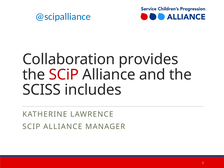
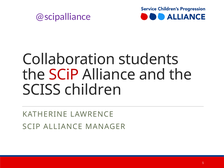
@scipalliance colour: blue -> purple
provides: provides -> students
includes: includes -> children
